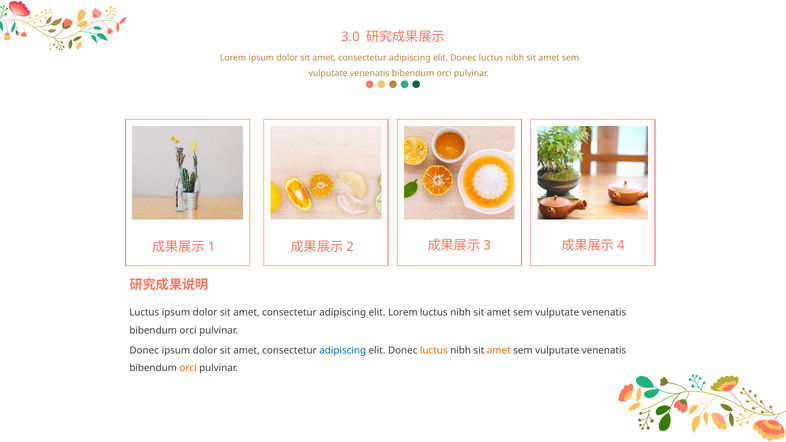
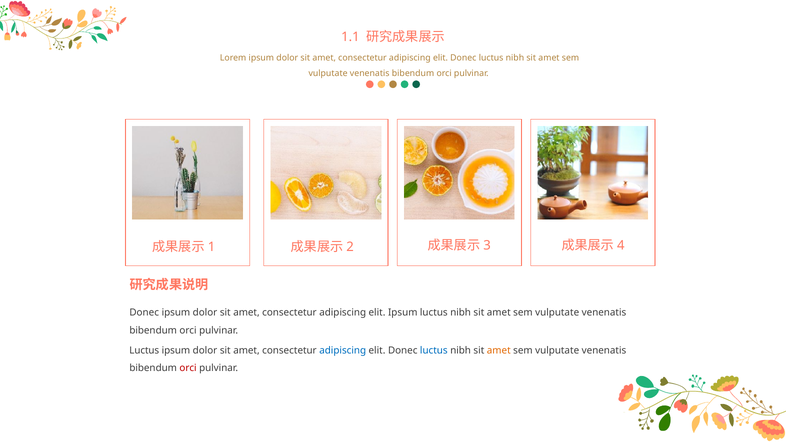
3.0: 3.0 -> 1.1
Luctus at (144, 313): Luctus -> Donec
elit Lorem: Lorem -> Ipsum
Donec at (144, 350): Donec -> Luctus
luctus at (434, 350) colour: orange -> blue
orci at (188, 368) colour: orange -> red
